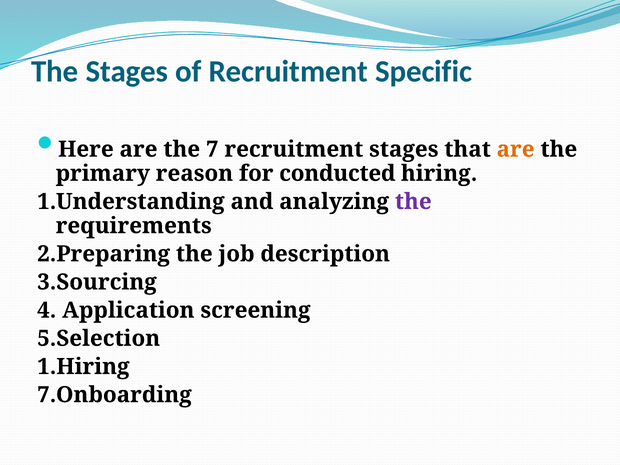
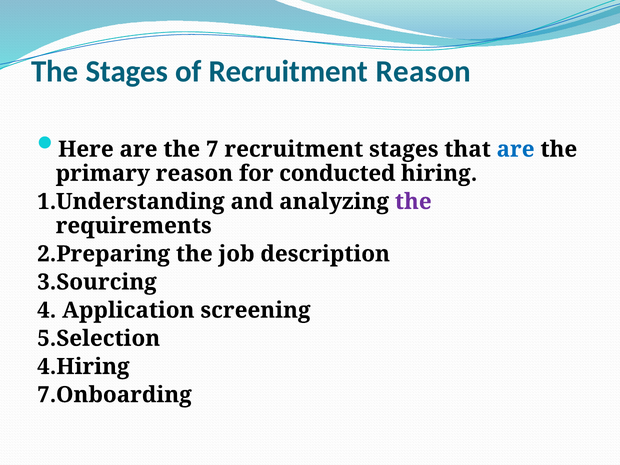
Recruitment Specific: Specific -> Reason
are at (516, 149) colour: orange -> blue
1.Hiring: 1.Hiring -> 4.Hiring
